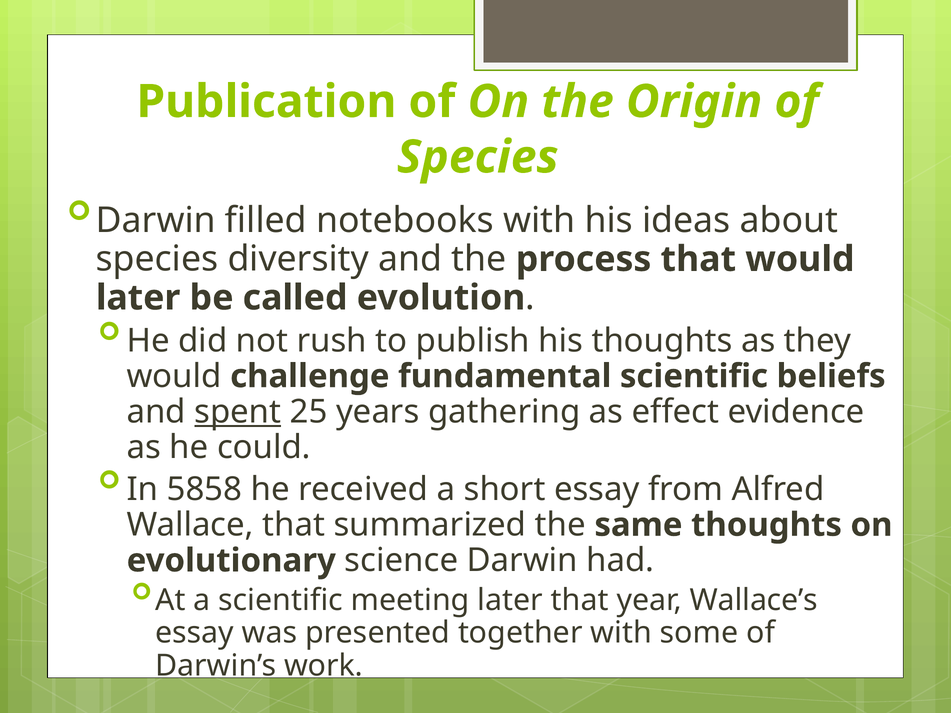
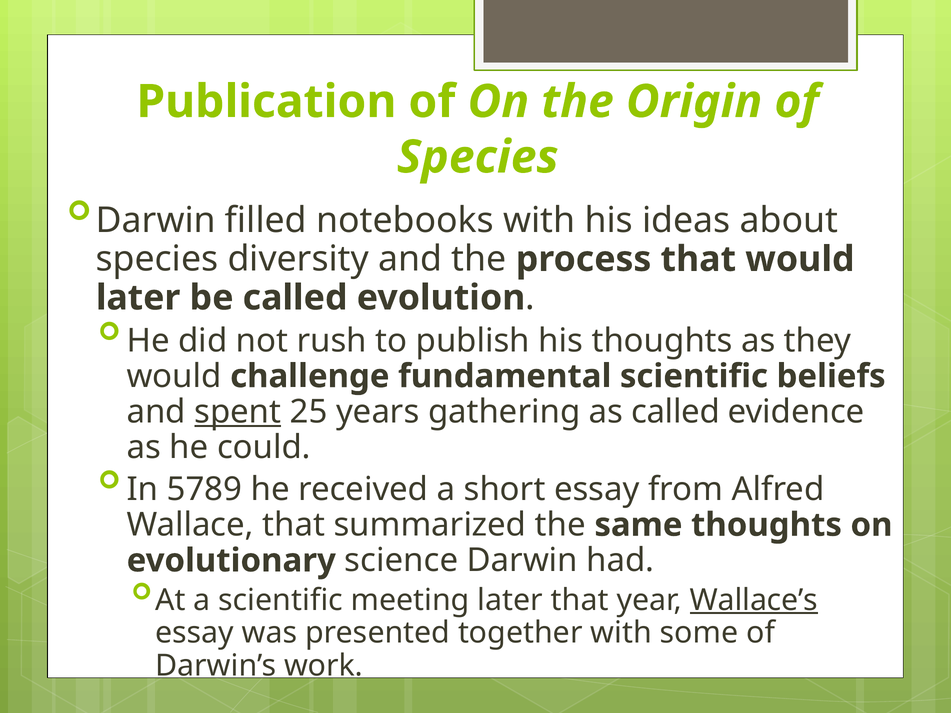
as effect: effect -> called
5858: 5858 -> 5789
Wallace’s underline: none -> present
